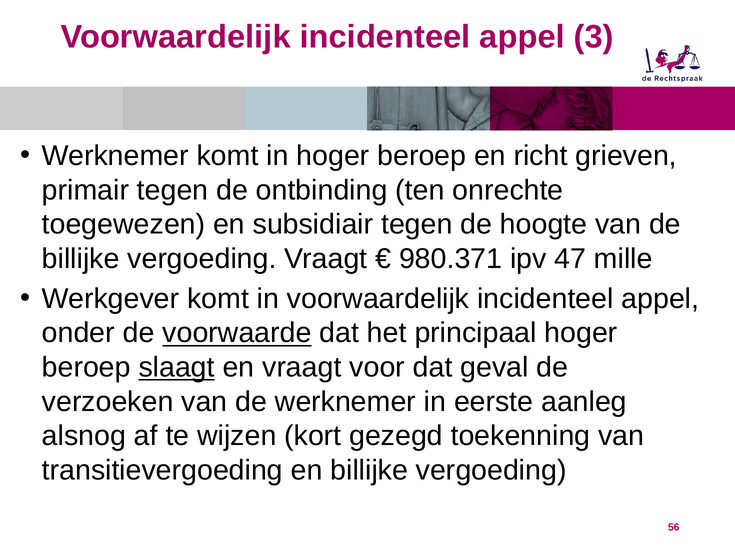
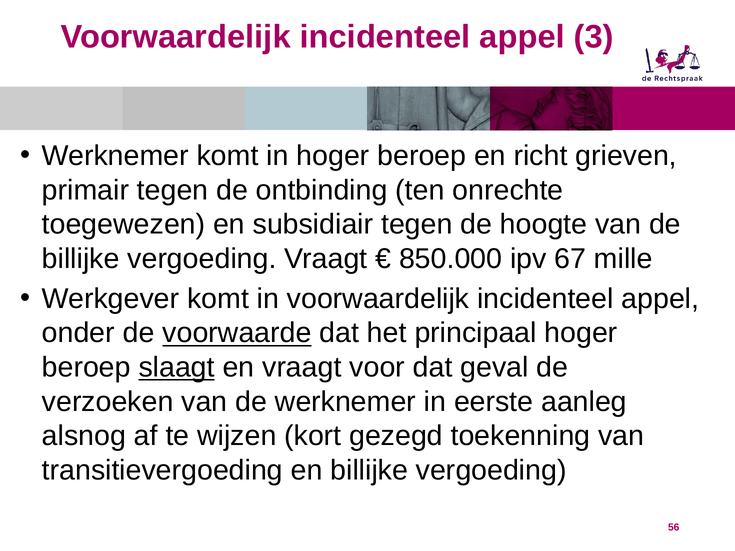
980.371: 980.371 -> 850.000
47: 47 -> 67
